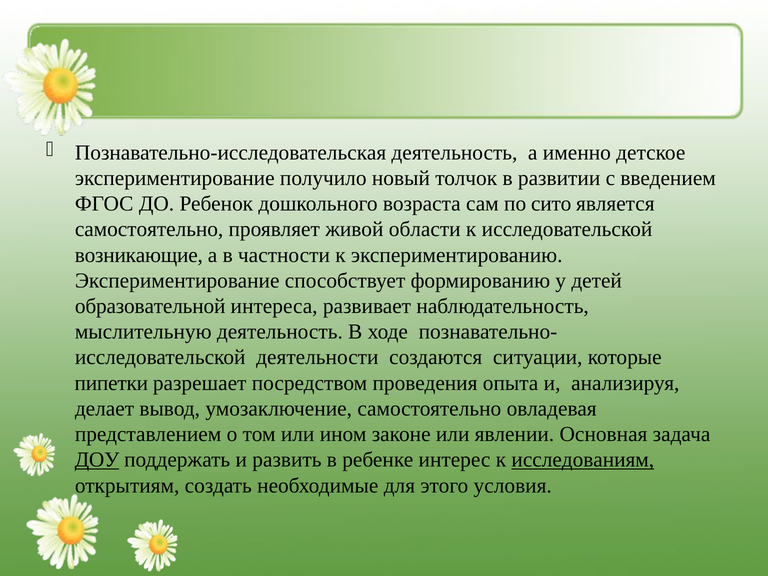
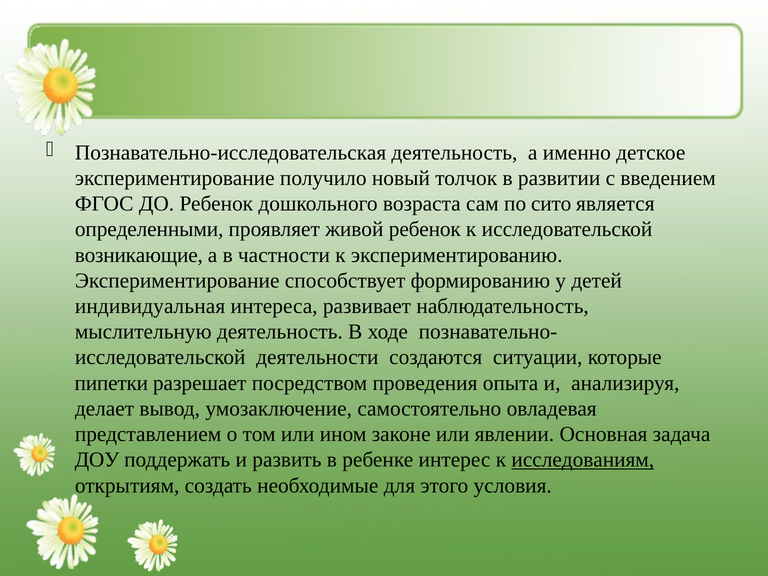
самостоятельно at (149, 229): самостоятельно -> определенными
живой области: области -> ребенок
образовательной: образовательной -> индивидуальная
ДОУ underline: present -> none
